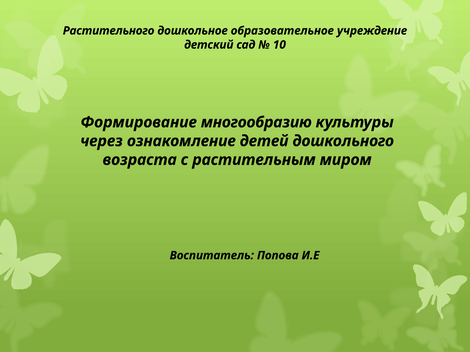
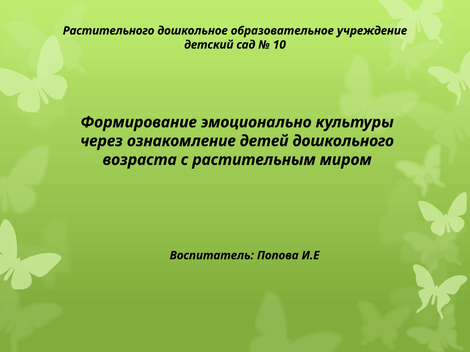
многообразию: многообразию -> эмоционально
